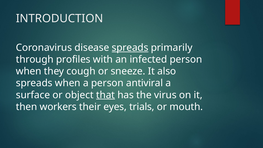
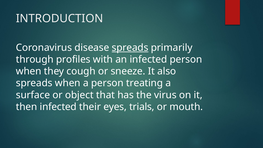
antiviral: antiviral -> treating
that underline: present -> none
then workers: workers -> infected
